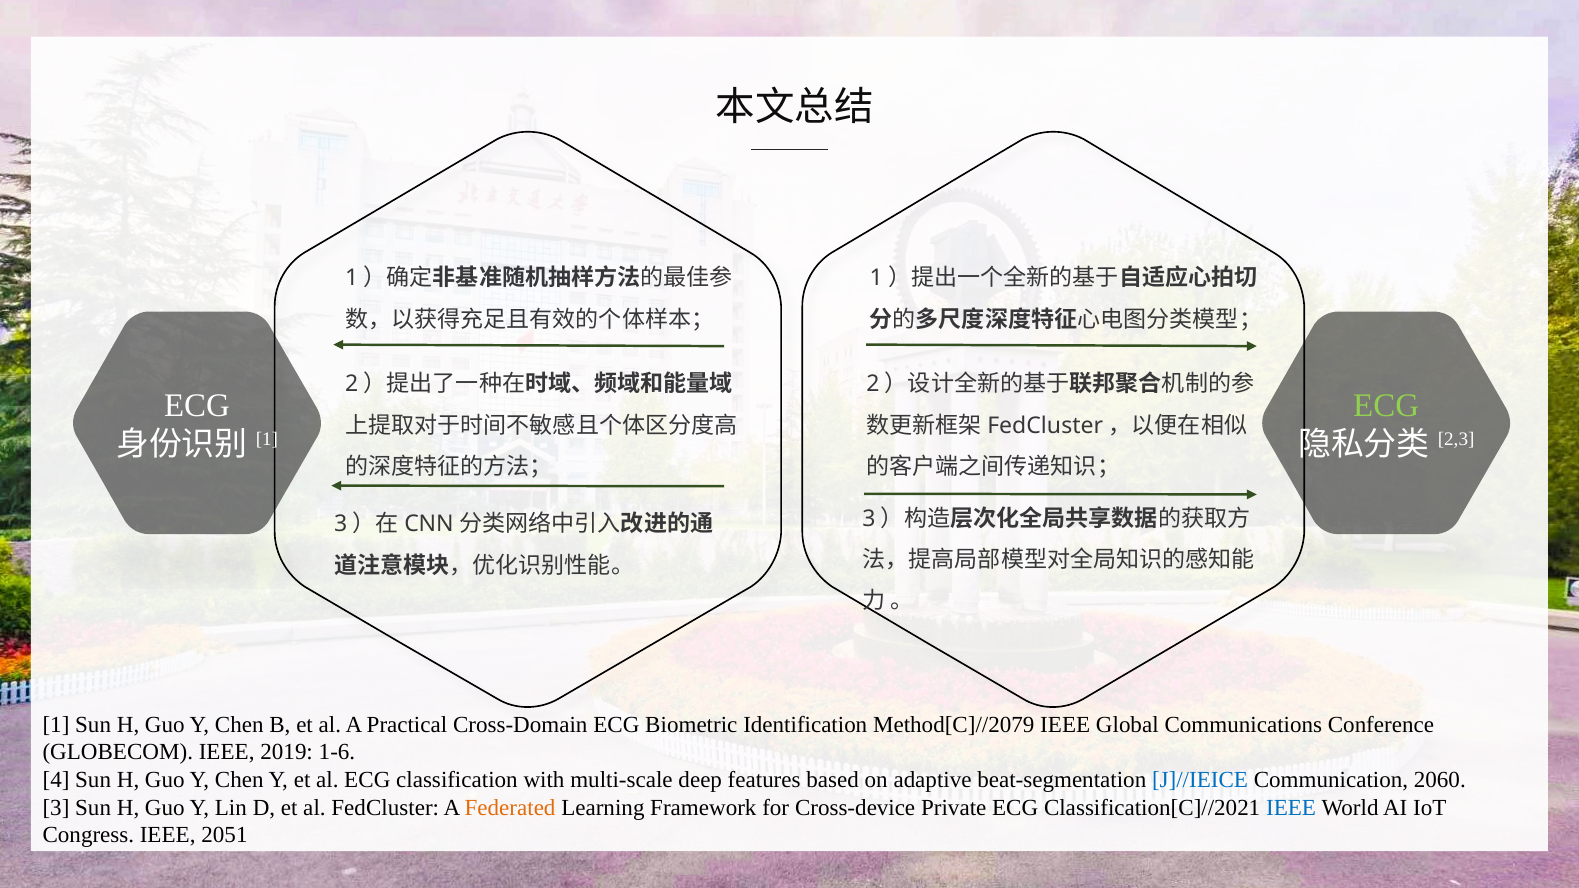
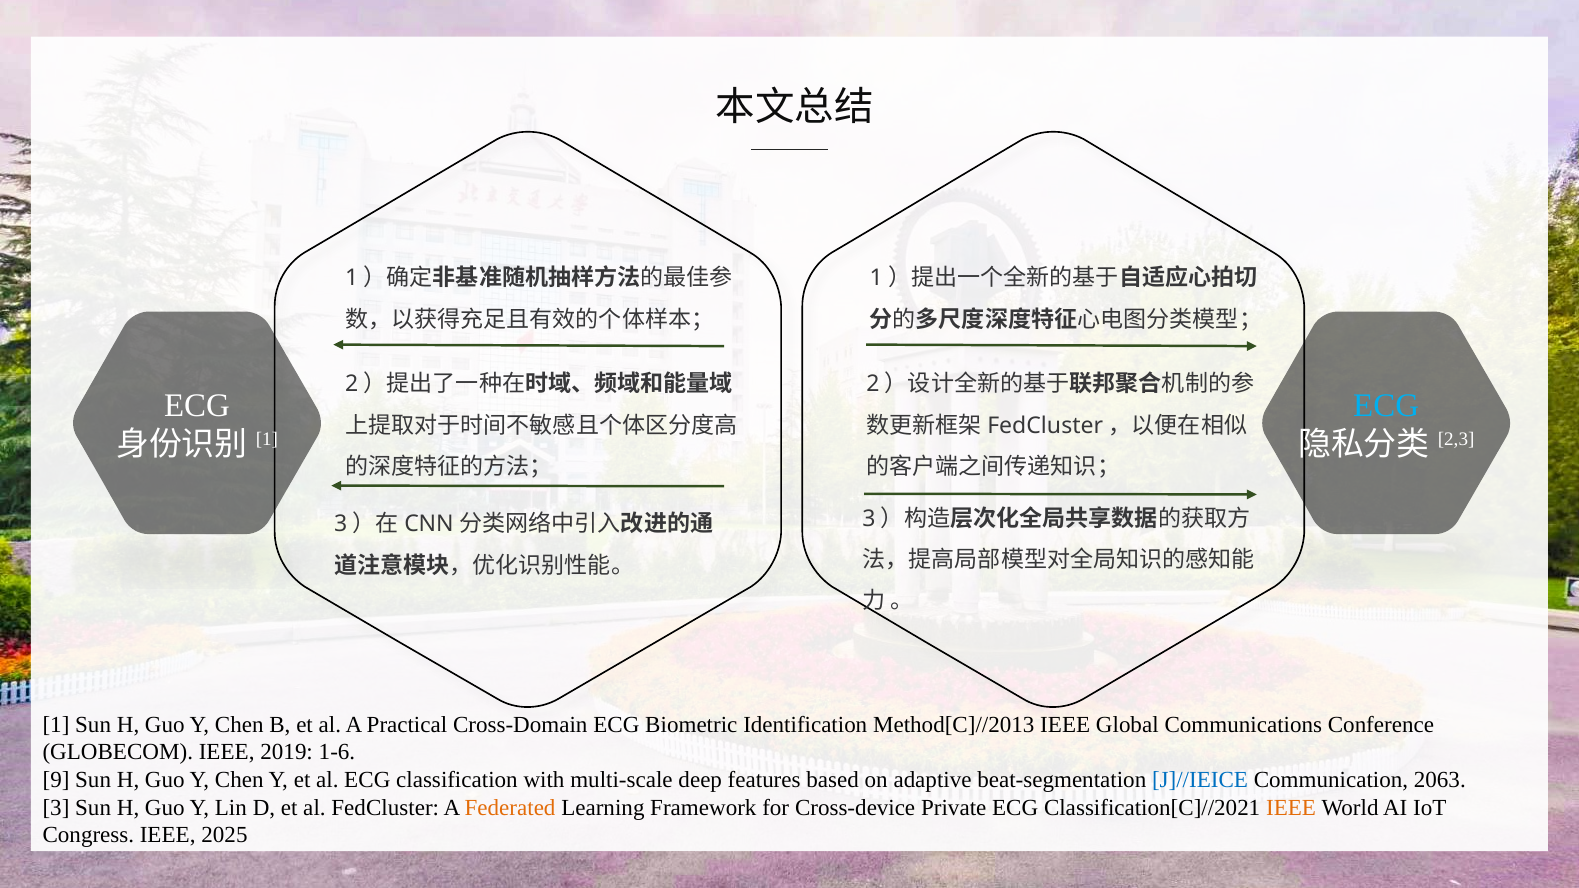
ECG at (1386, 405) colour: light green -> light blue
Method[C]//2079: Method[C]//2079 -> Method[C]//2013
4: 4 -> 9
2060: 2060 -> 2063
IEEE at (1291, 808) colour: blue -> orange
2051: 2051 -> 2025
